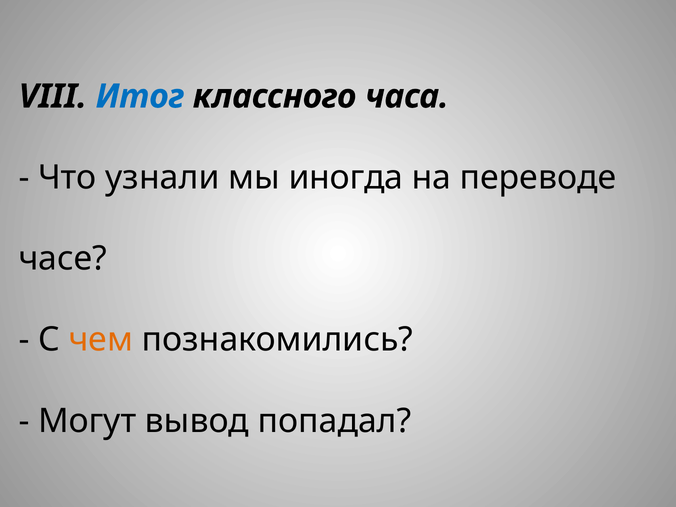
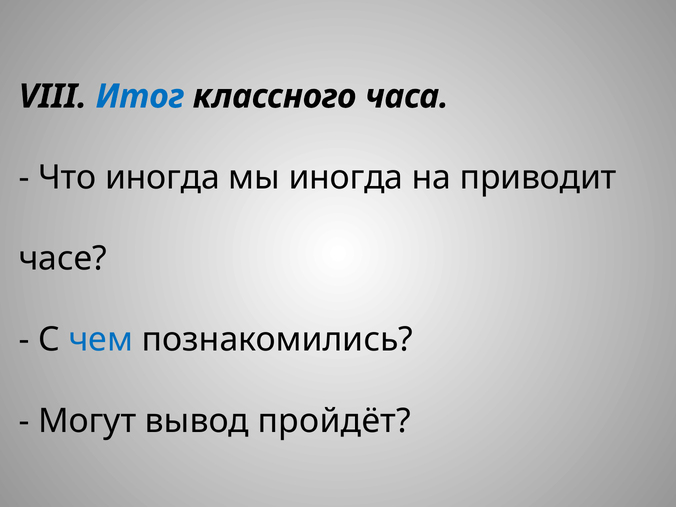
Что узнали: узнали -> иногда
переводе: переводе -> приводит
чем colour: orange -> blue
попадал: попадал -> пройдёт
